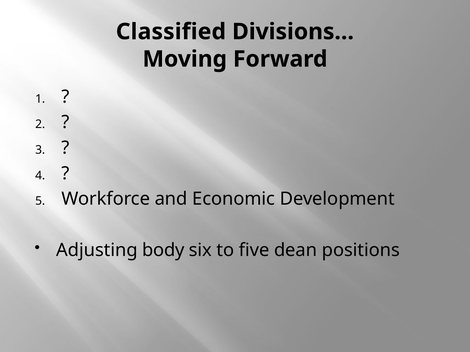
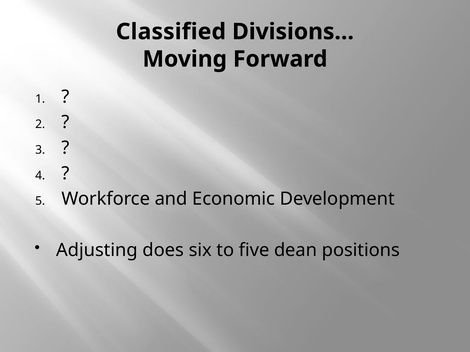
body: body -> does
